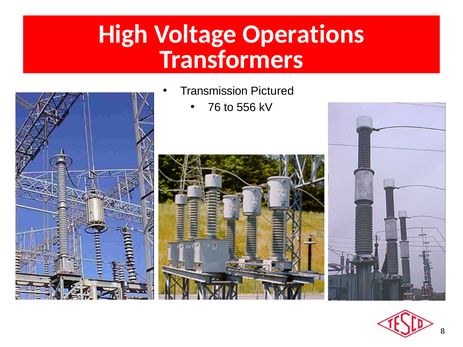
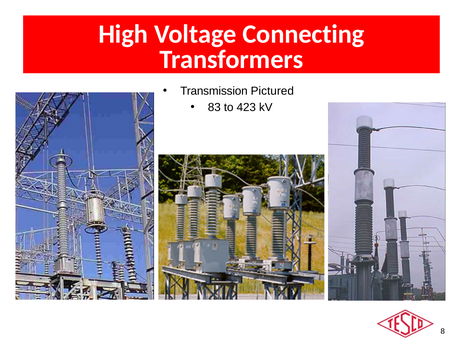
Operations: Operations -> Connecting
76: 76 -> 83
556: 556 -> 423
